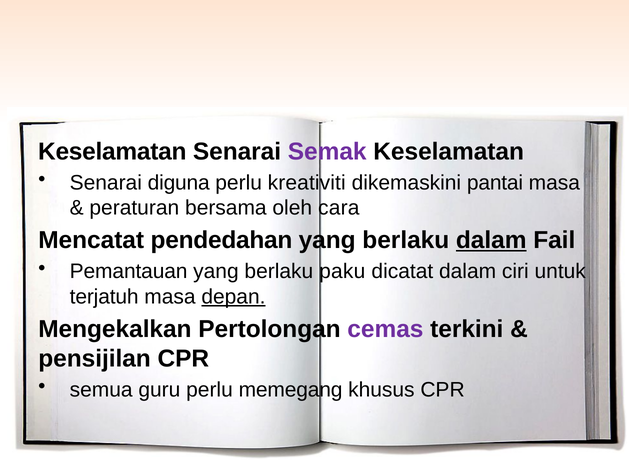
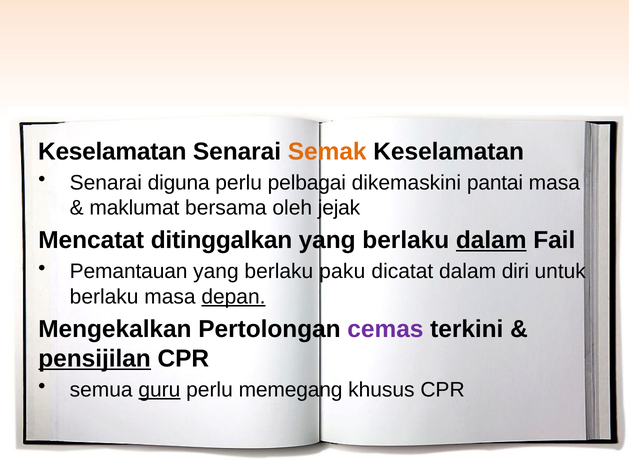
Semak colour: purple -> orange
kreativiti: kreativiti -> pelbagai
peraturan: peraturan -> maklumat
cara: cara -> jejak
pendedahan: pendedahan -> ditinggalkan
ciri: ciri -> diri
terjatuh at (104, 297): terjatuh -> berlaku
pensijilan underline: none -> present
guru underline: none -> present
